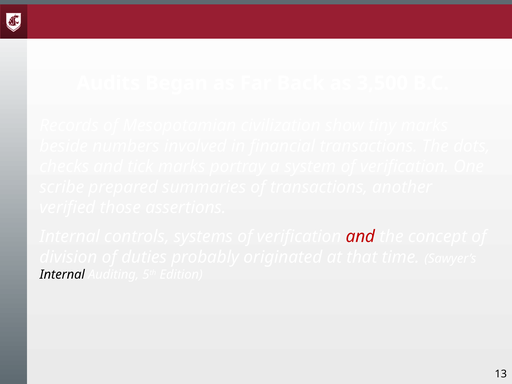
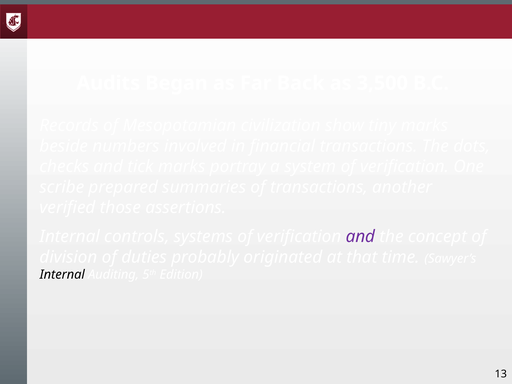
and at (360, 237) colour: red -> purple
